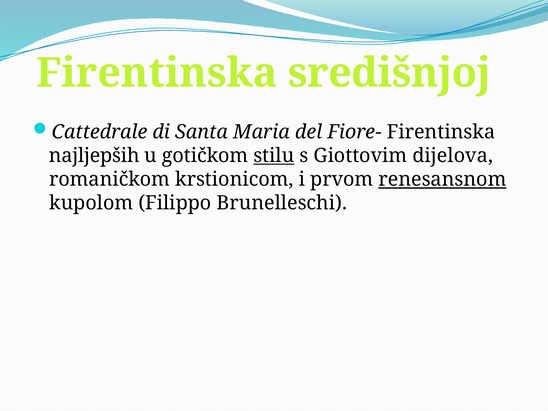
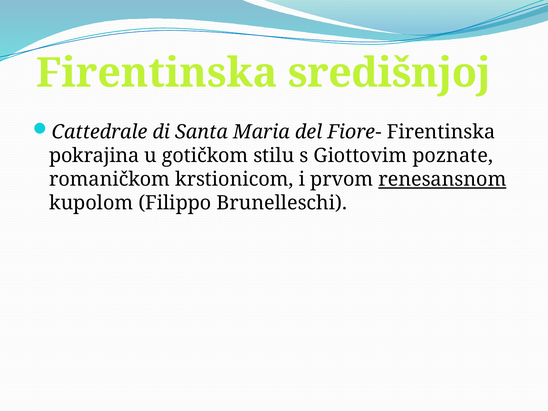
najljepših: najljepših -> pokrajina
stilu underline: present -> none
dijelova: dijelova -> poznate
